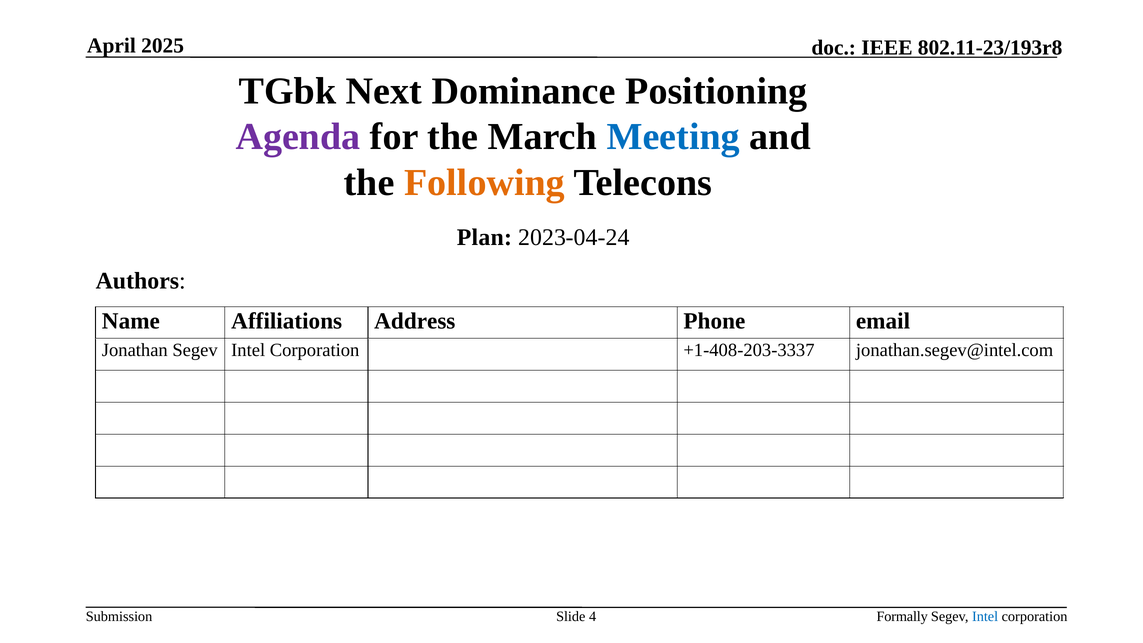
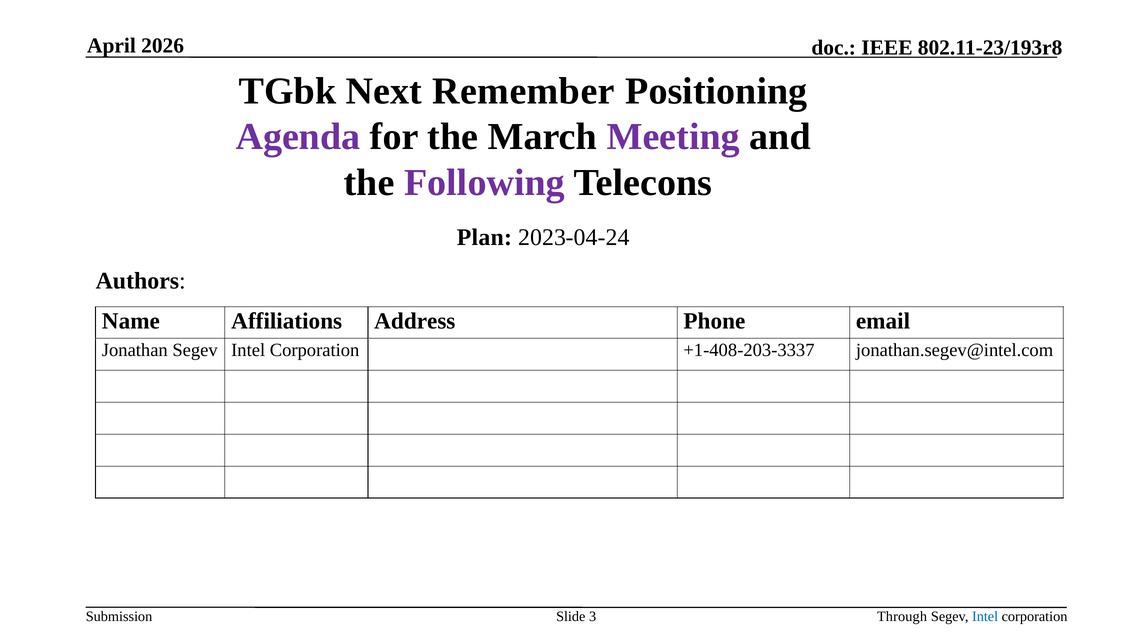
2025: 2025 -> 2026
Dominance: Dominance -> Remember
Meeting colour: blue -> purple
Following colour: orange -> purple
4: 4 -> 3
Formally: Formally -> Through
